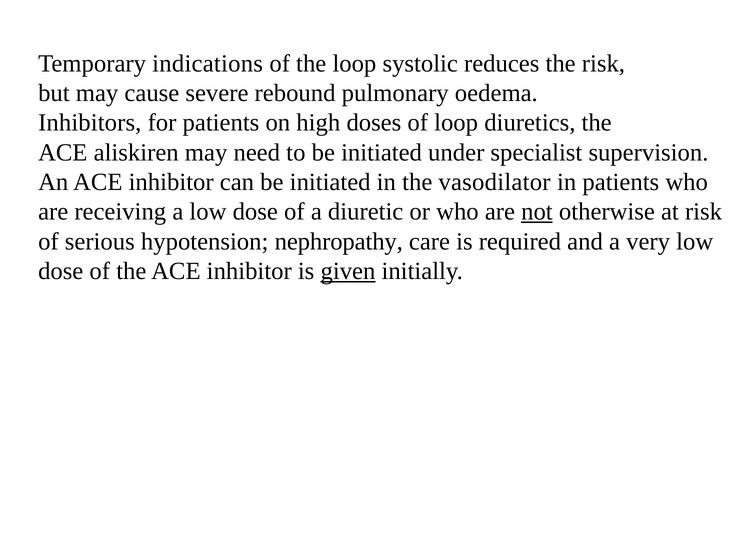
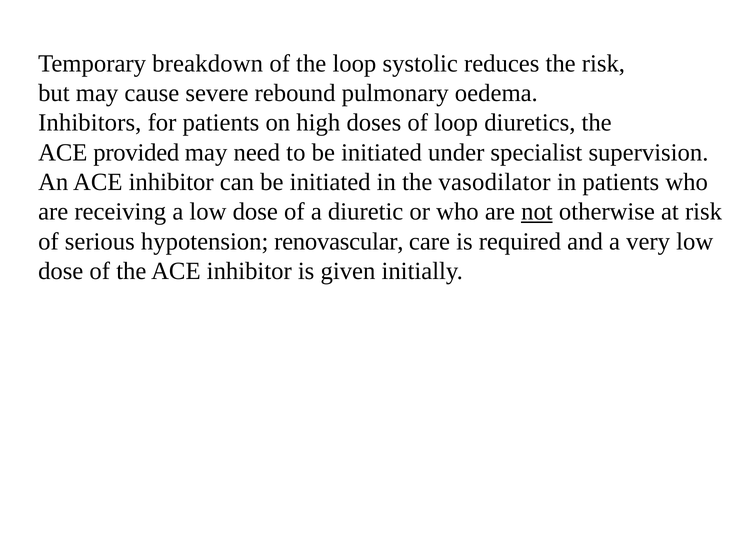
indications: indications -> breakdown
aliskiren: aliskiren -> provided
nephropathy: nephropathy -> renovascular
given underline: present -> none
